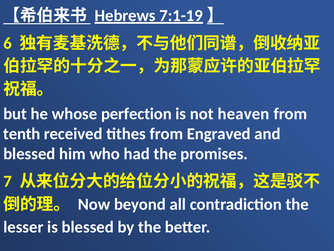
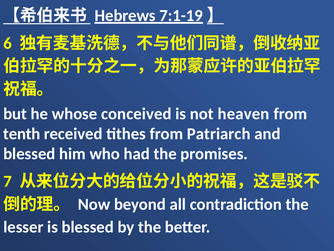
perfection: perfection -> conceived
Engraved: Engraved -> Patriarch
